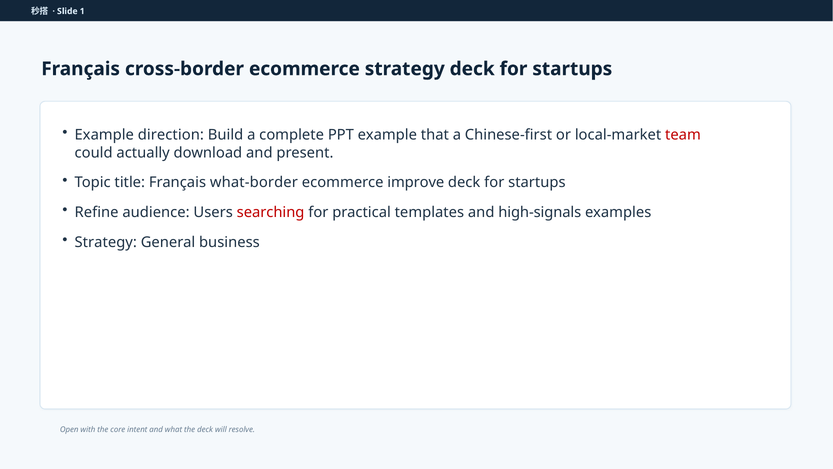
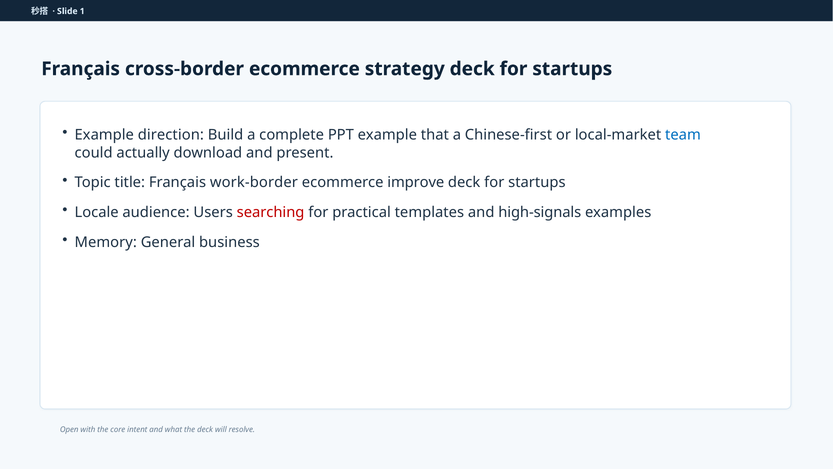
team colour: red -> blue
what-border: what-border -> work-border
Refine: Refine -> Locale
Strategy at (106, 242): Strategy -> Memory
